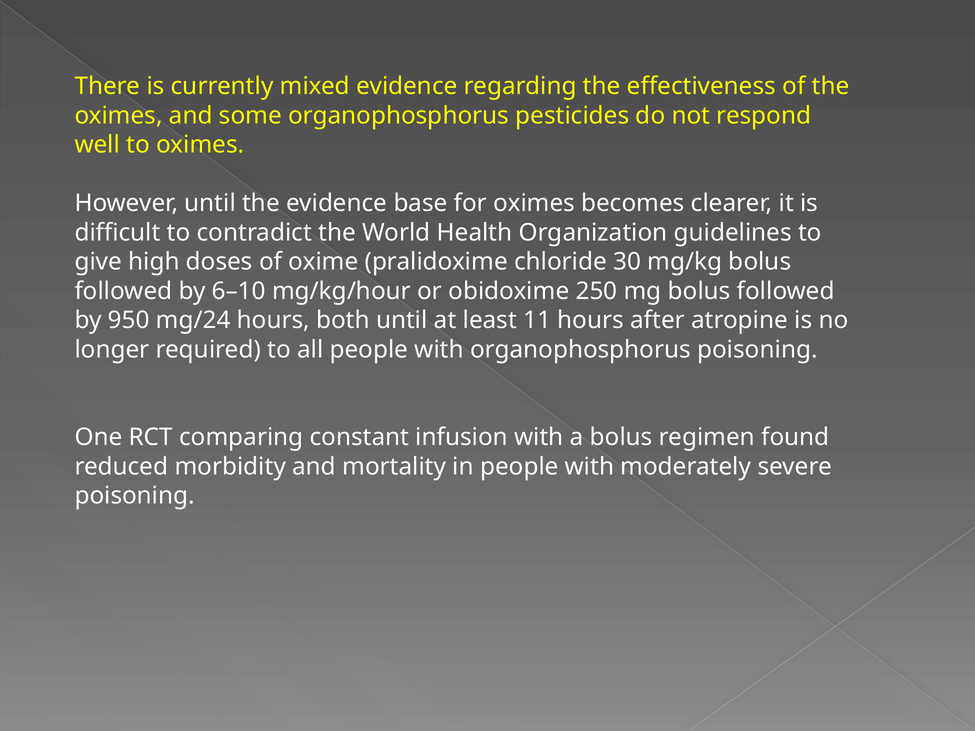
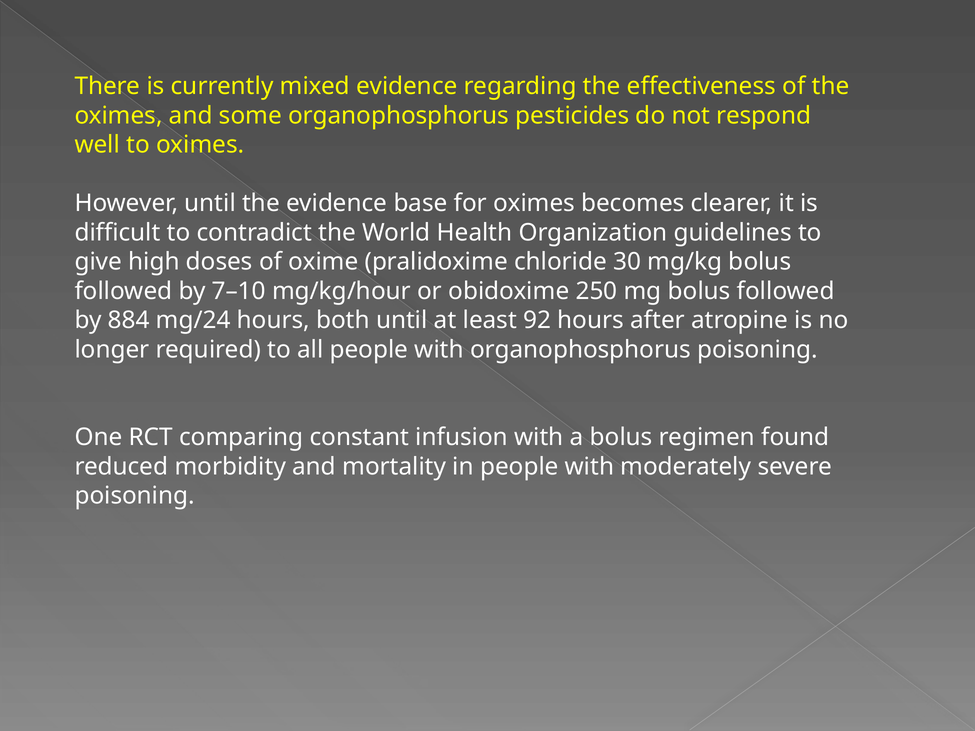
6–10: 6–10 -> 7–10
950: 950 -> 884
11: 11 -> 92
